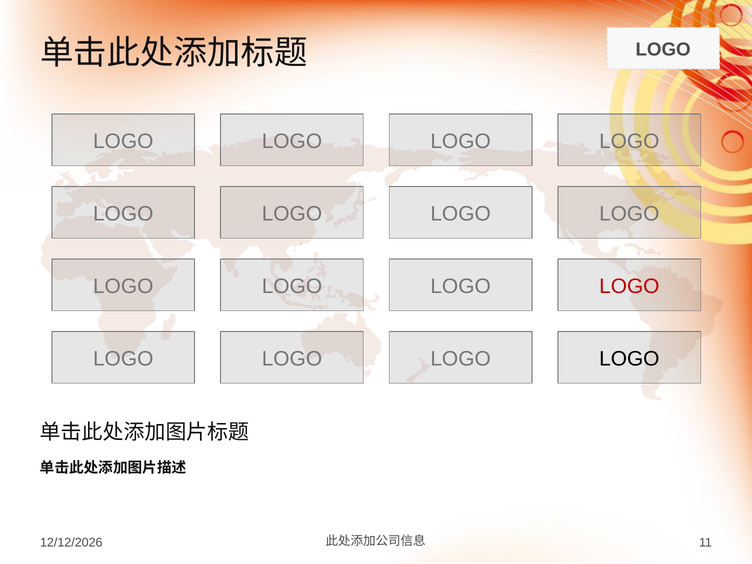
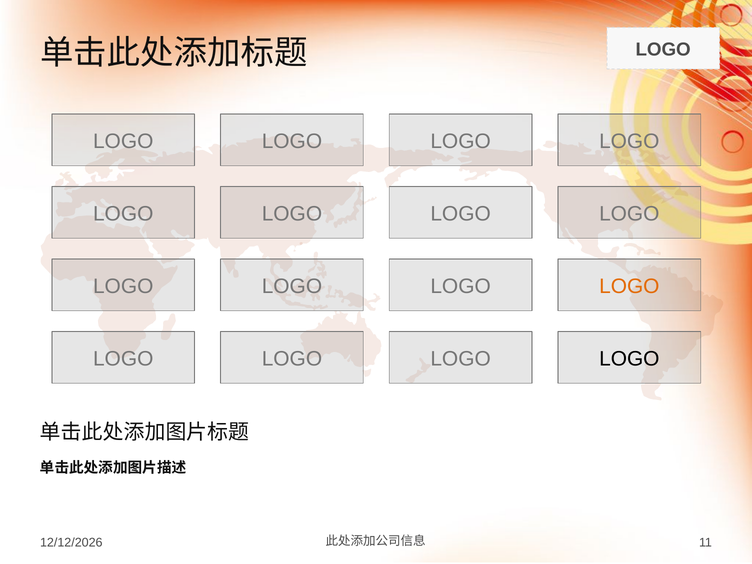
LOGO at (629, 286) colour: red -> orange
